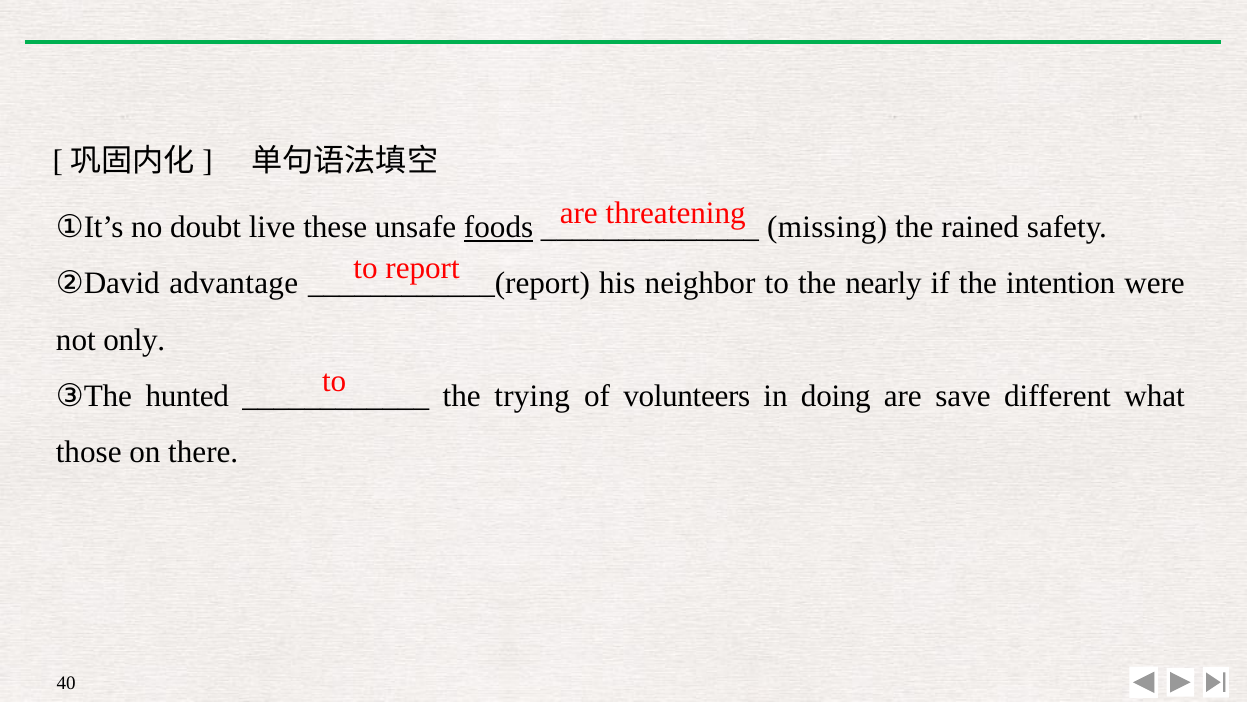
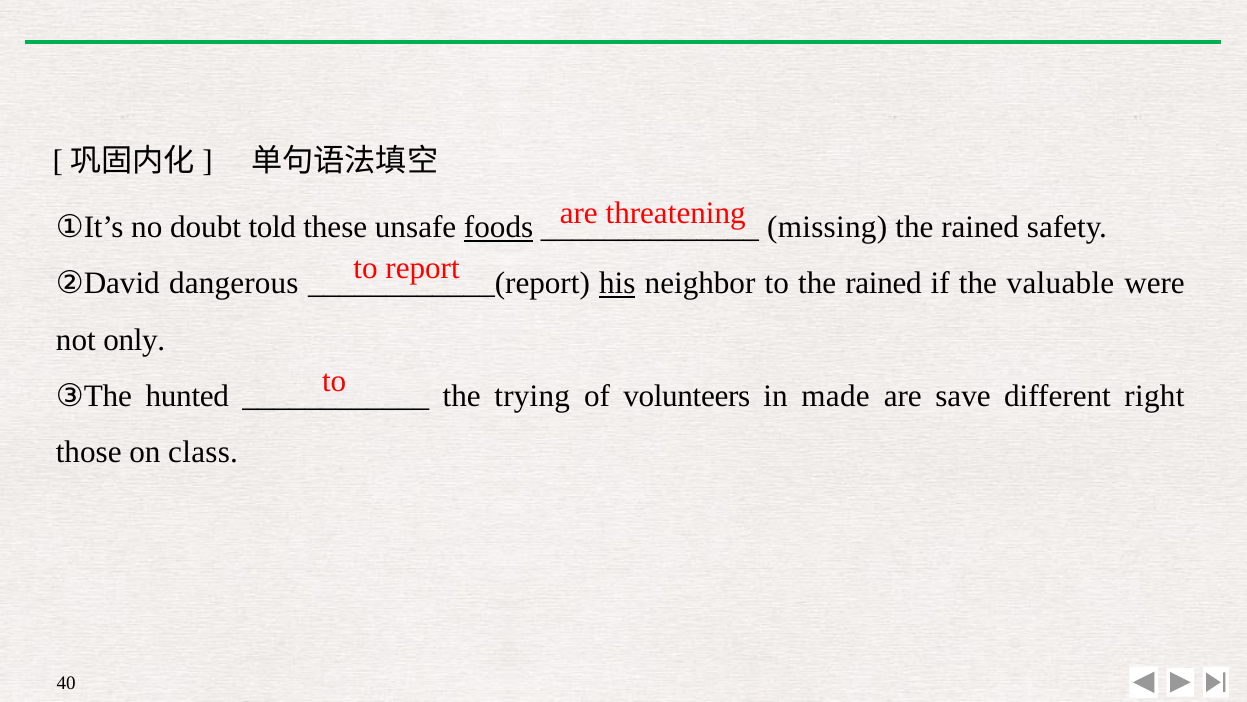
live: live -> told
advantage: advantage -> dangerous
his underline: none -> present
to the nearly: nearly -> rained
intention: intention -> valuable
doing: doing -> made
what: what -> right
there: there -> class
